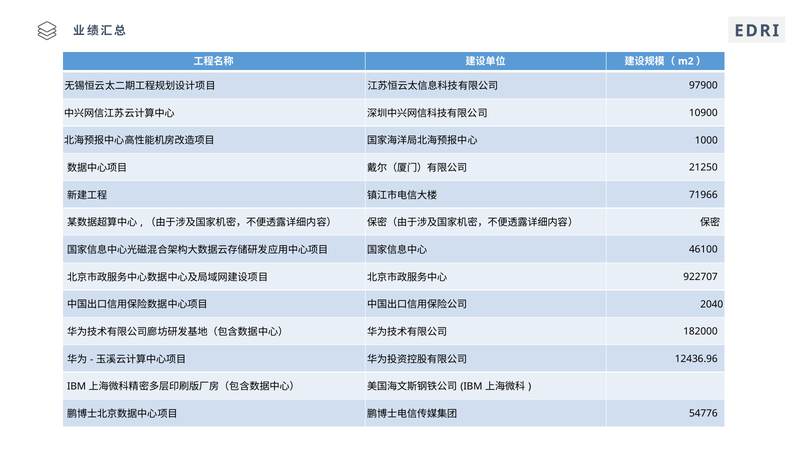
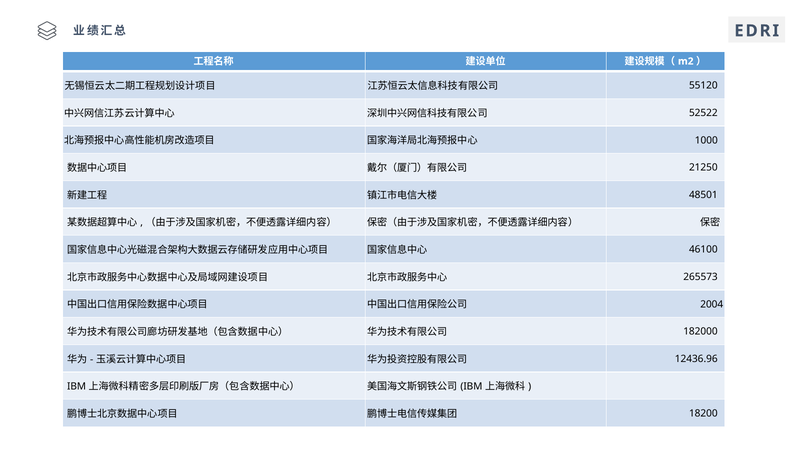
97900: 97900 -> 55120
10900: 10900 -> 52522
71966: 71966 -> 48501
922707: 922707 -> 265573
2040: 2040 -> 2004
54776: 54776 -> 18200
